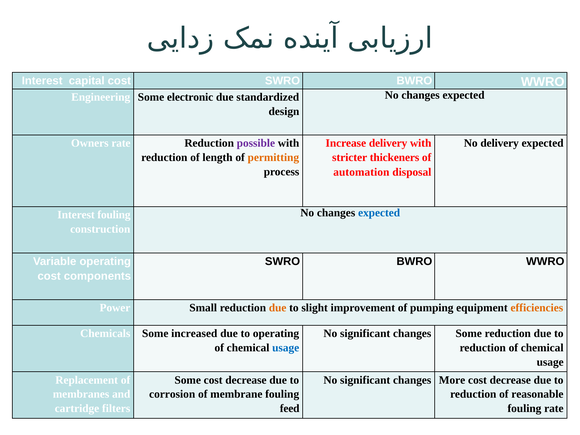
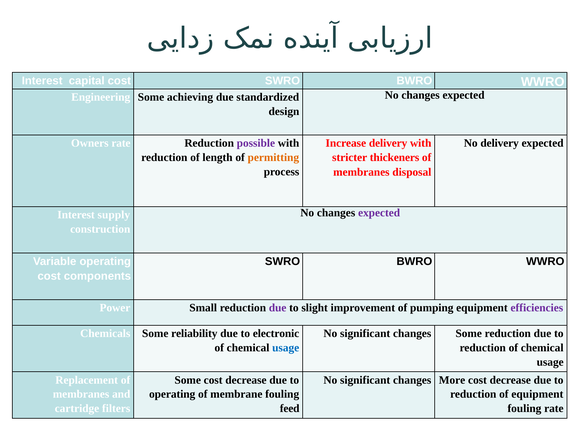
electronic: electronic -> achieving
automation at (361, 172): automation -> membranes
expected at (379, 213) colour: blue -> purple
Interest fouling: fouling -> supply
due at (278, 308) colour: orange -> purple
efficiencies colour: orange -> purple
increased: increased -> reliability
to operating: operating -> electronic
corrosion at (172, 394): corrosion -> operating
of reasonable: reasonable -> equipment
